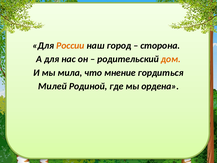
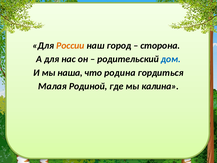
дом colour: orange -> blue
мила: мила -> наша
мнение: мнение -> родина
Милей: Милей -> Малая
ордена: ордена -> калина
